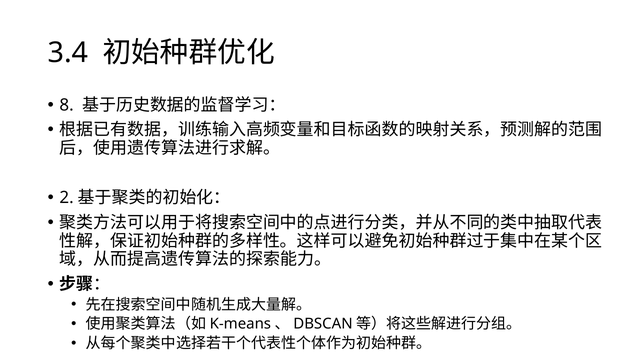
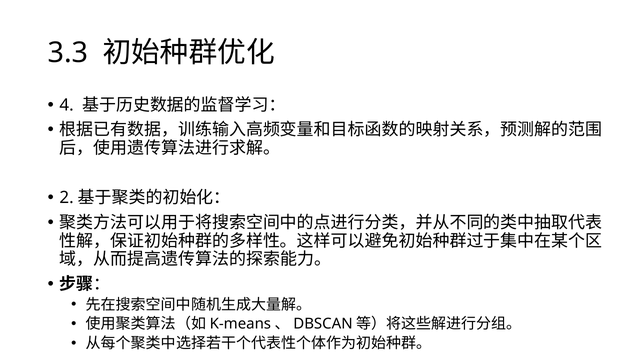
3.4: 3.4 -> 3.3
8: 8 -> 4
